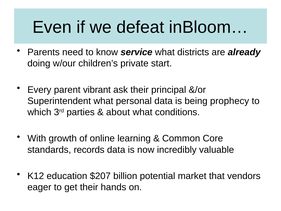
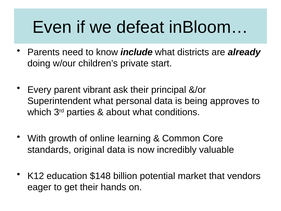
service: service -> include
prophecy: prophecy -> approves
records: records -> original
$207: $207 -> $148
